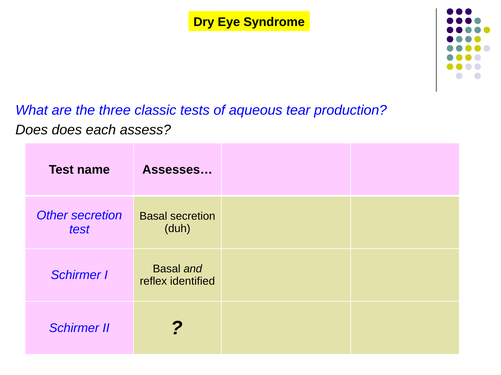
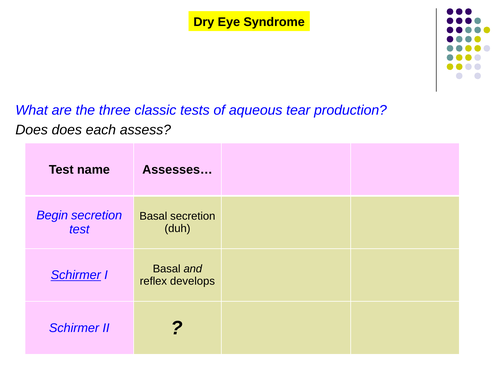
Other: Other -> Begin
Schirmer at (76, 276) underline: none -> present
identified: identified -> develops
